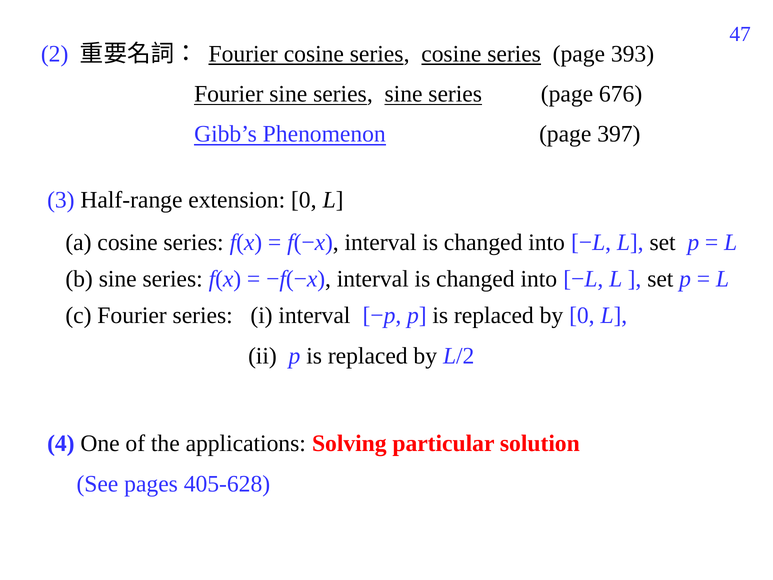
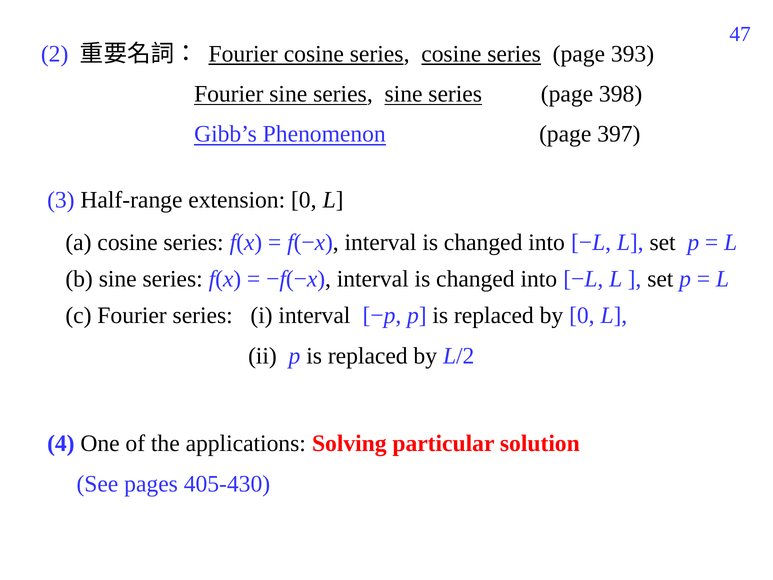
676: 676 -> 398
405-628: 405-628 -> 405-430
